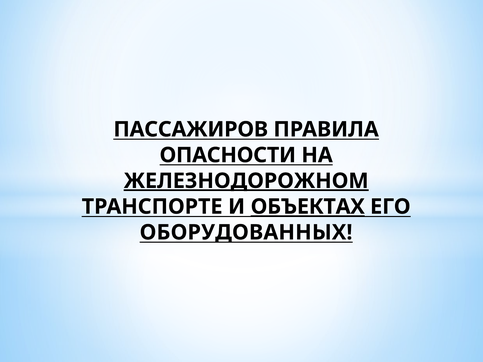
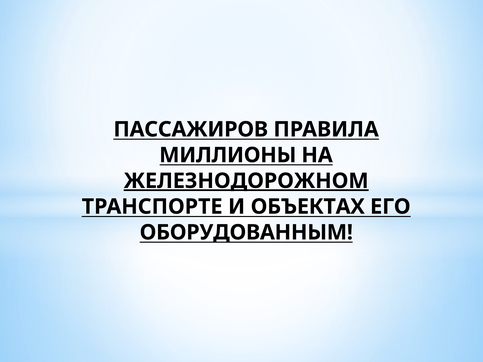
ОПАСНОСТИ: ОПАСНОСТИ -> МИЛЛИОНЫ
ОБЪЕКТАХ underline: present -> none
ОБОРУДОВАННЫХ: ОБОРУДОВАННЫХ -> ОБОРУДОВАННЫМ
